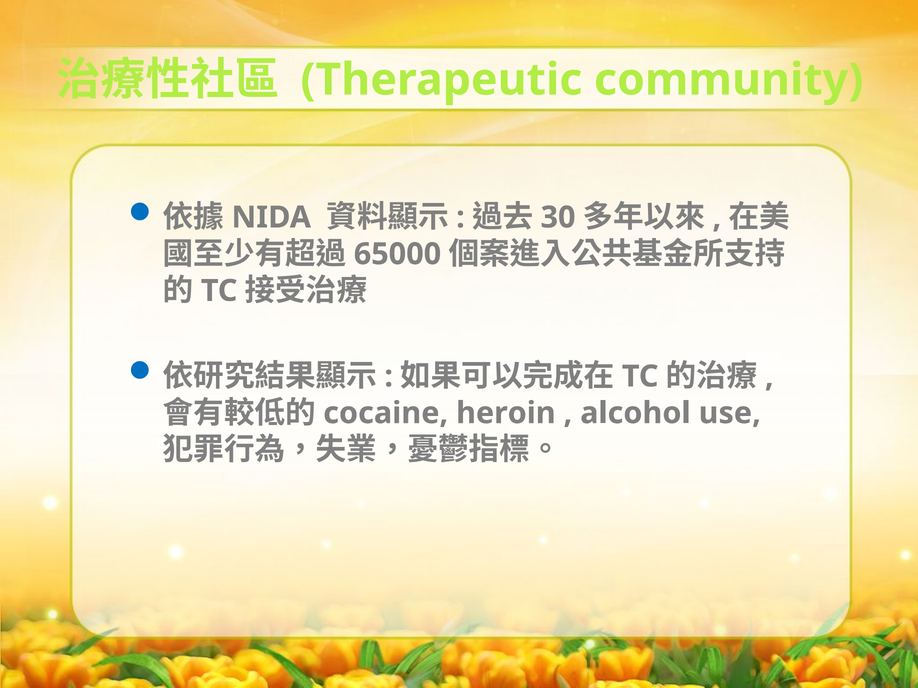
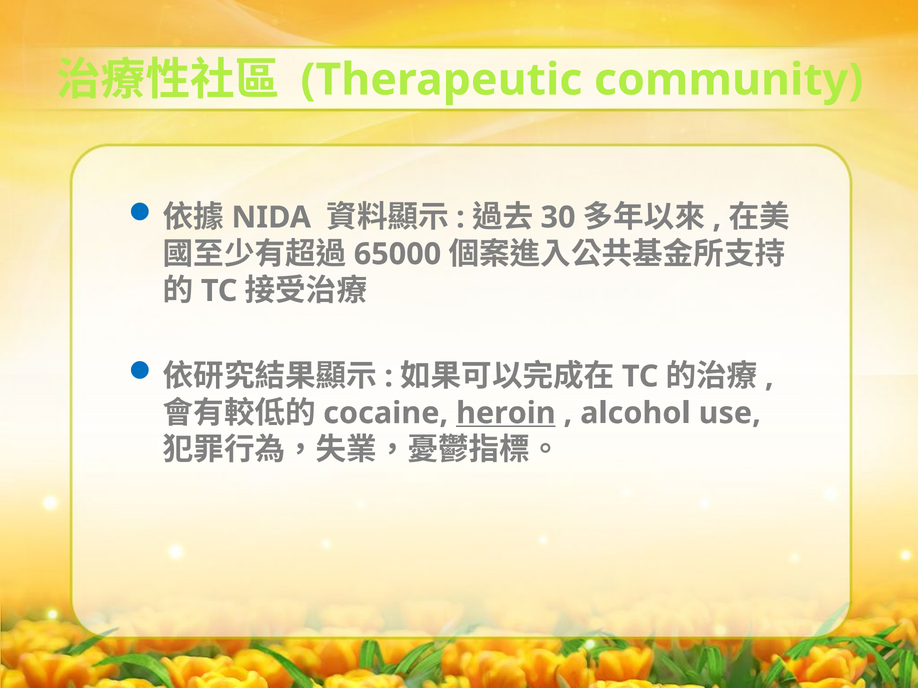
heroin underline: none -> present
